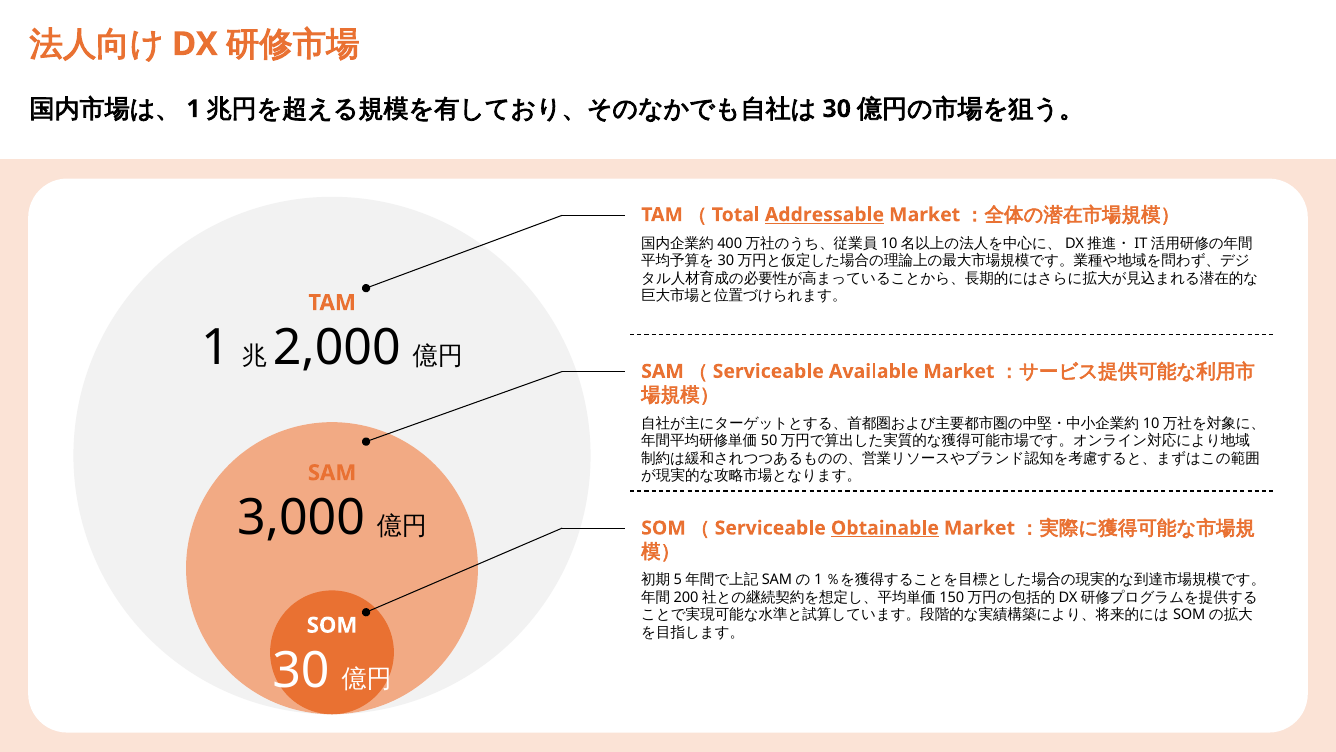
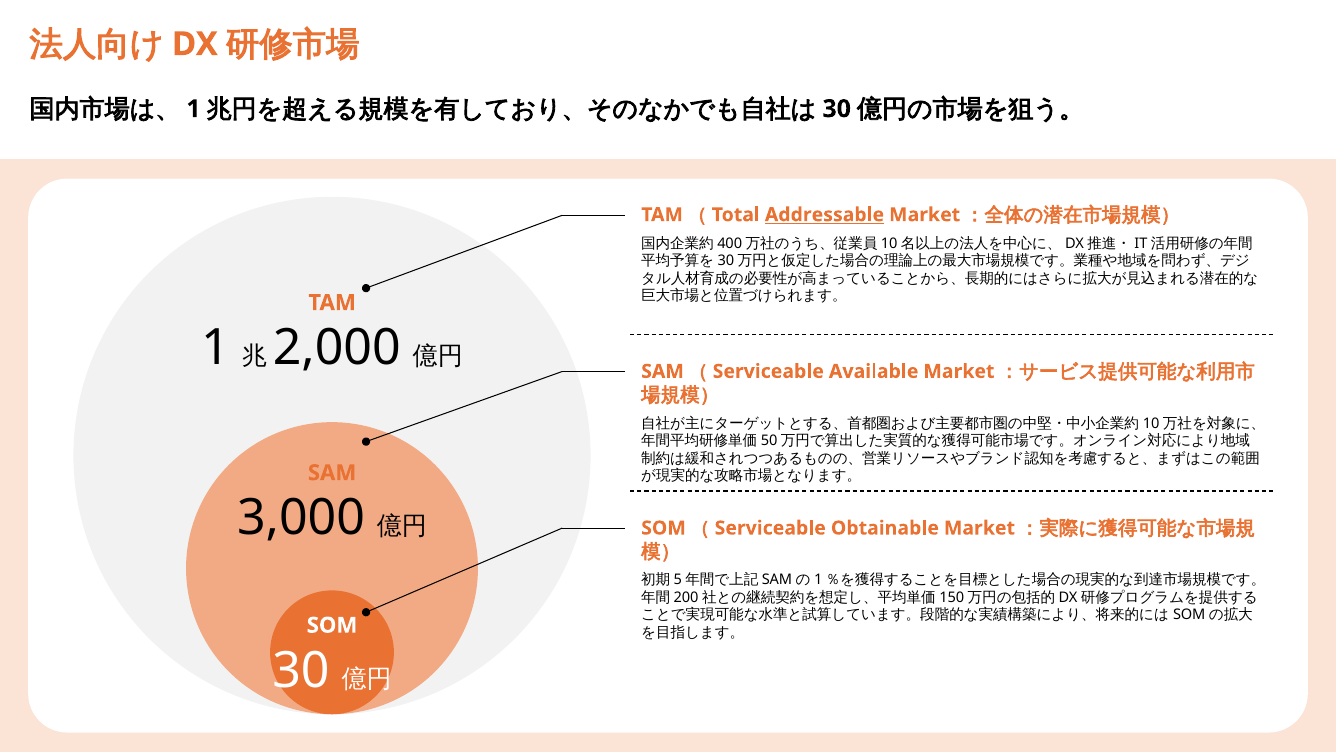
Obtainable underline: present -> none
